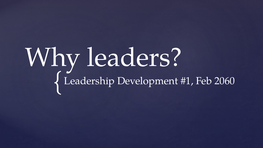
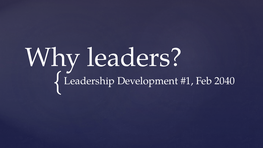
2060: 2060 -> 2040
